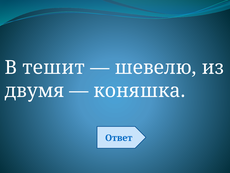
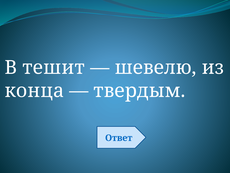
двумя: двумя -> конца
коняшка: коняшка -> твердым
